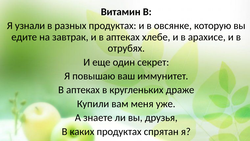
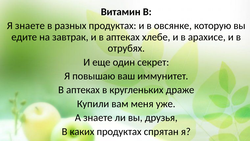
Я узнали: узнали -> знаете
